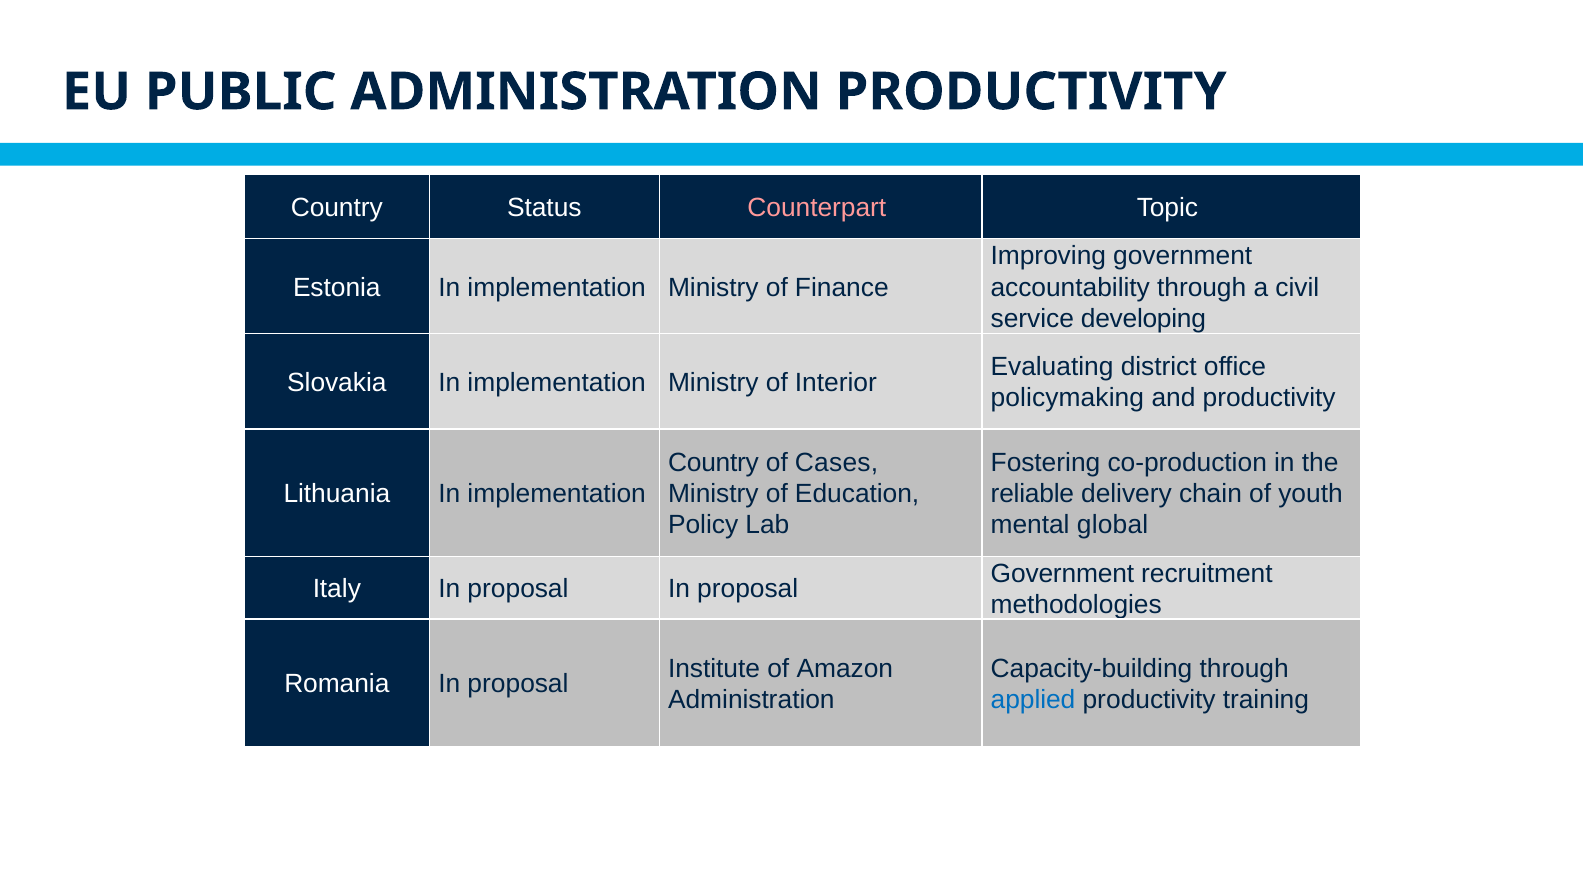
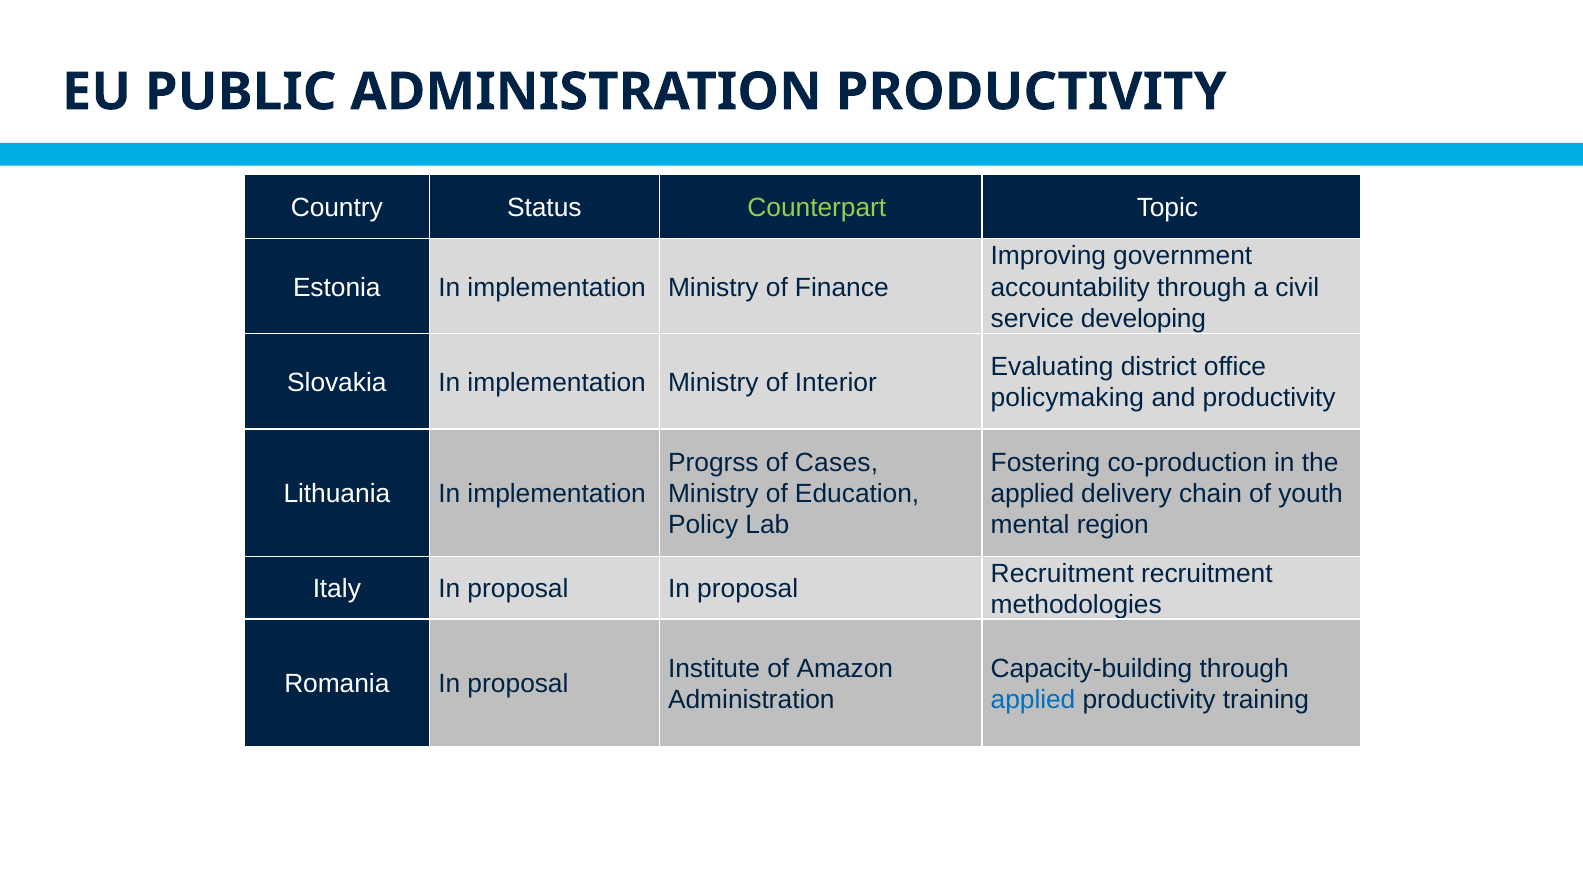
Counterpart colour: pink -> light green
Country at (714, 463): Country -> Progrss
reliable at (1032, 494): reliable -> applied
global: global -> region
Government at (1062, 574): Government -> Recruitment
